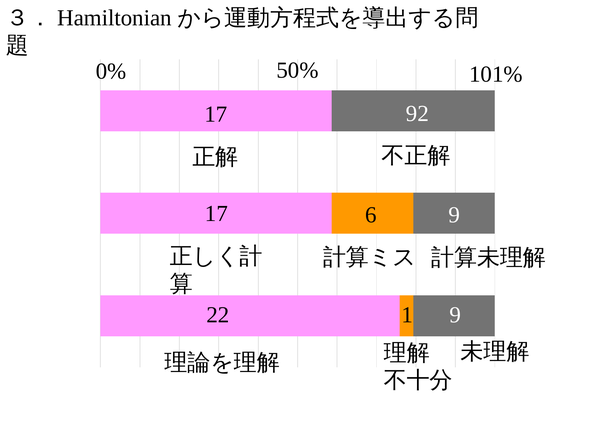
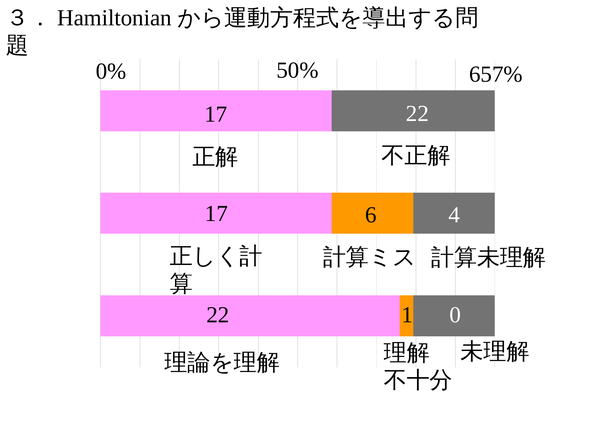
101%: 101% -> 657%
17 92: 92 -> 22
6 9: 9 -> 4
1 9: 9 -> 0
